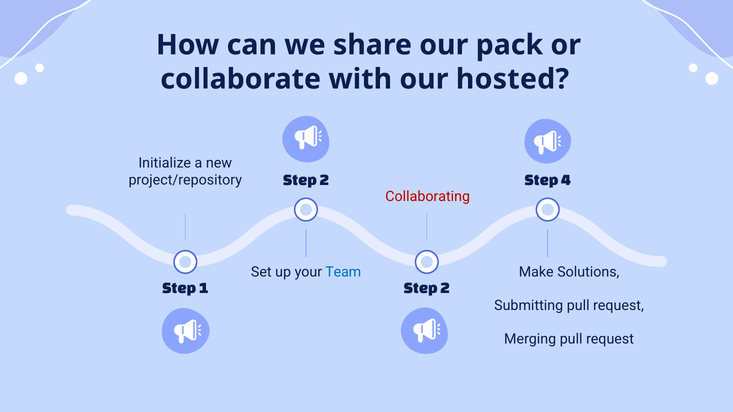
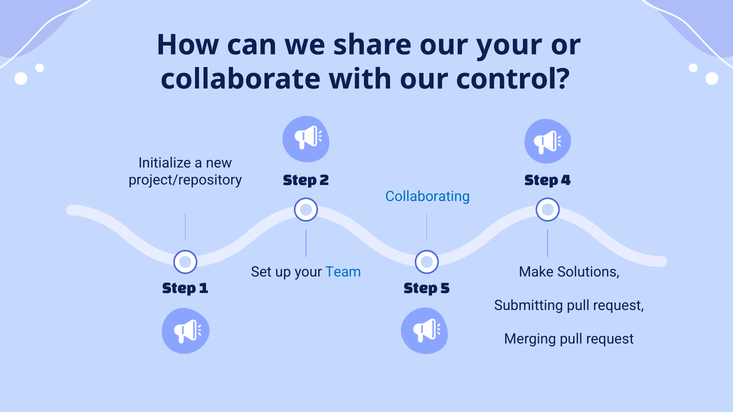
our pack: pack -> your
hosted: hosted -> control
Collaborating colour: red -> blue
1 Step 2: 2 -> 5
